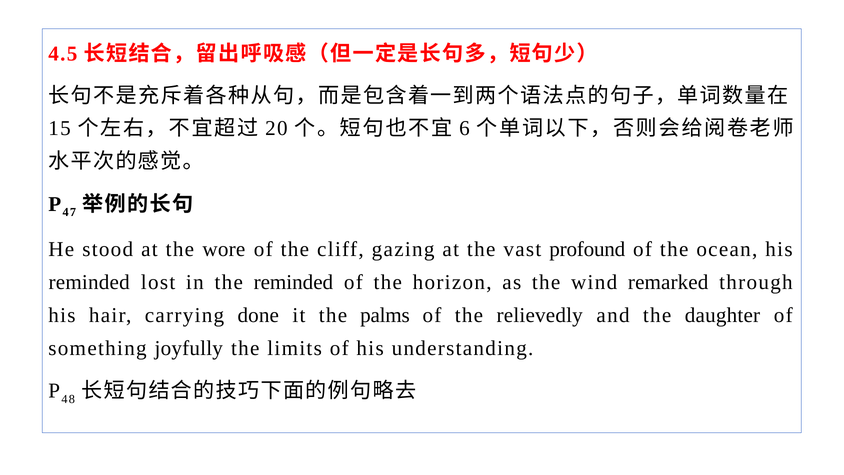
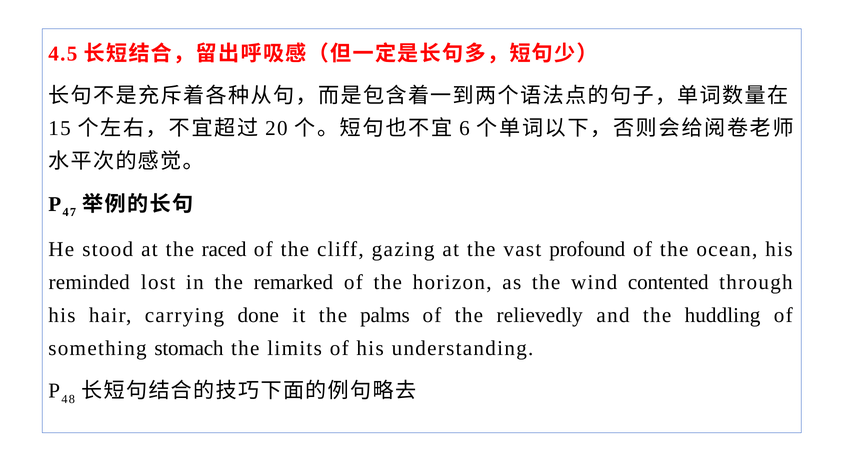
wore: wore -> raced
the reminded: reminded -> remarked
remarked: remarked -> contented
daughter: daughter -> huddling
joyfully: joyfully -> stomach
